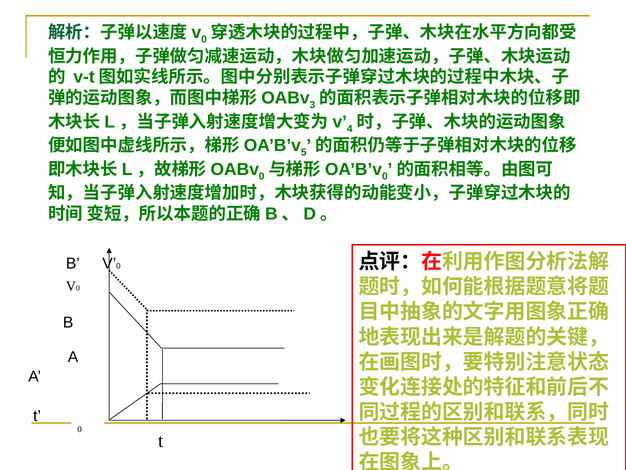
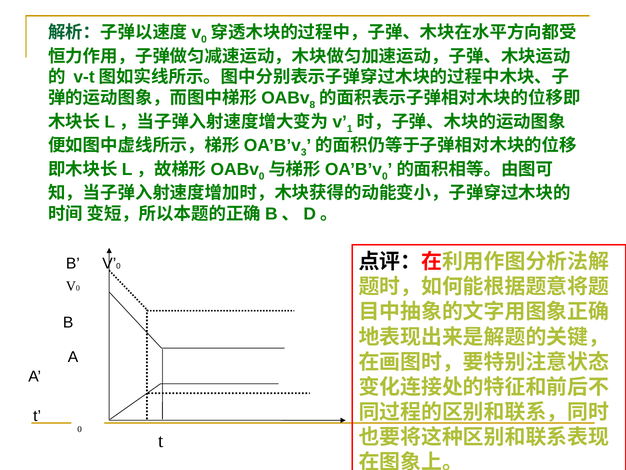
3: 3 -> 8
4: 4 -> 1
5: 5 -> 3
